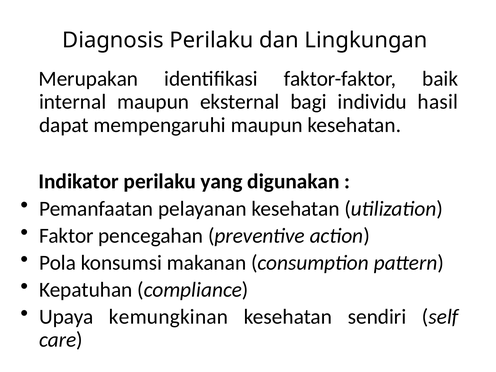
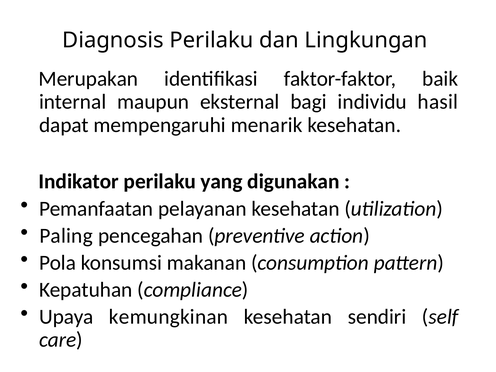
mempengaruhi maupun: maupun -> menarik
Faktor: Faktor -> Paling
